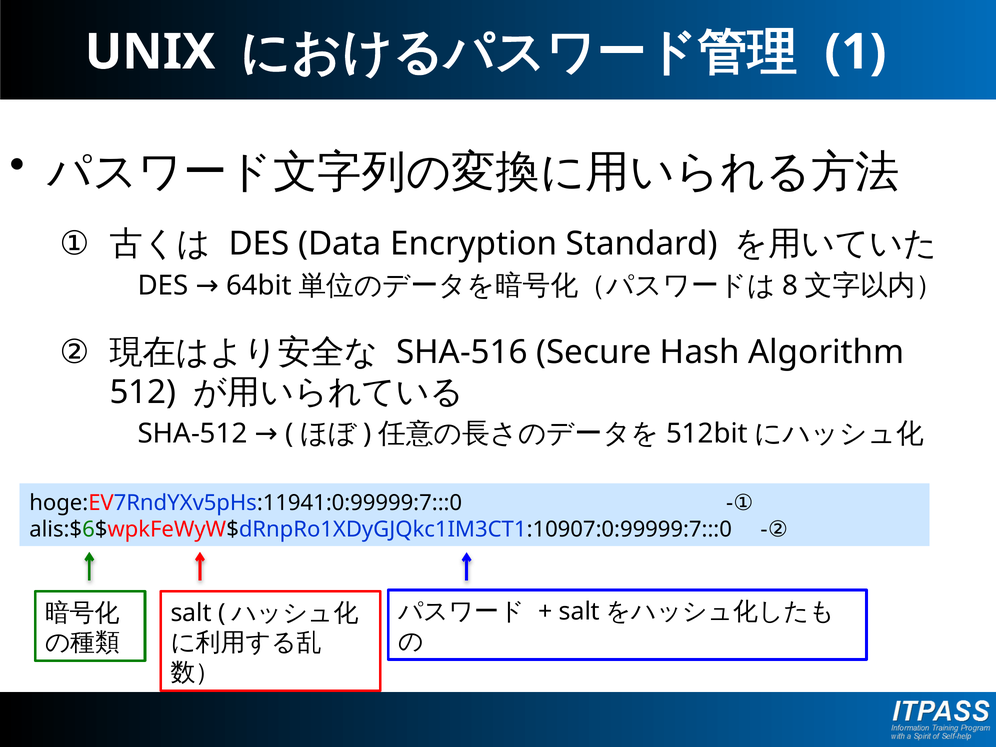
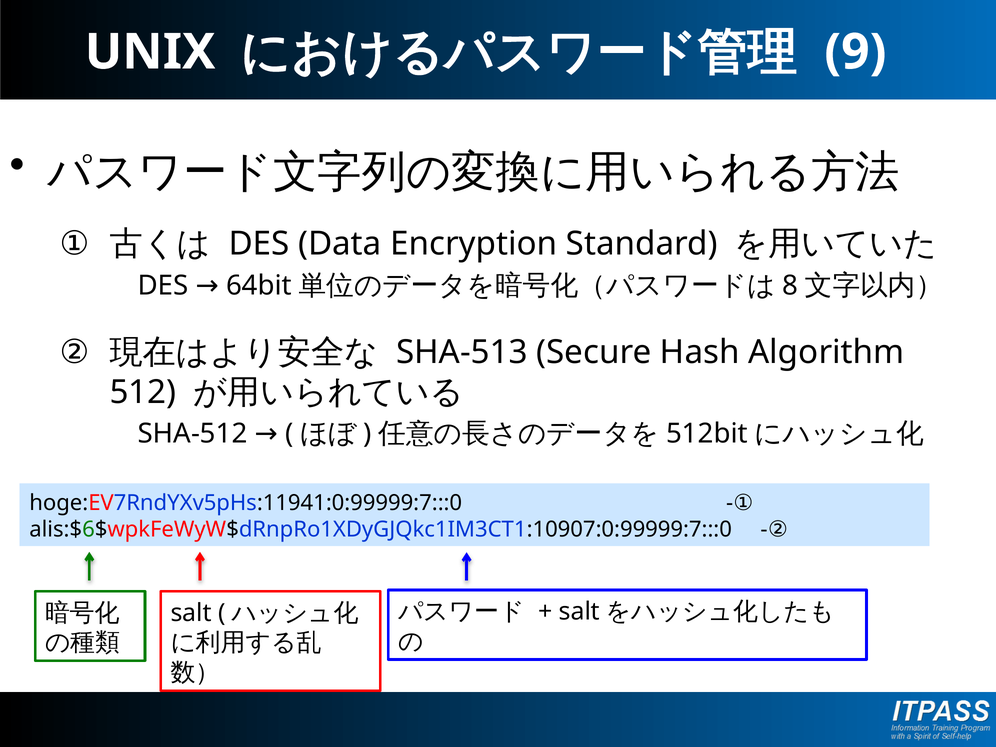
1: 1 -> 9
SHA-516: SHA-516 -> SHA-513
